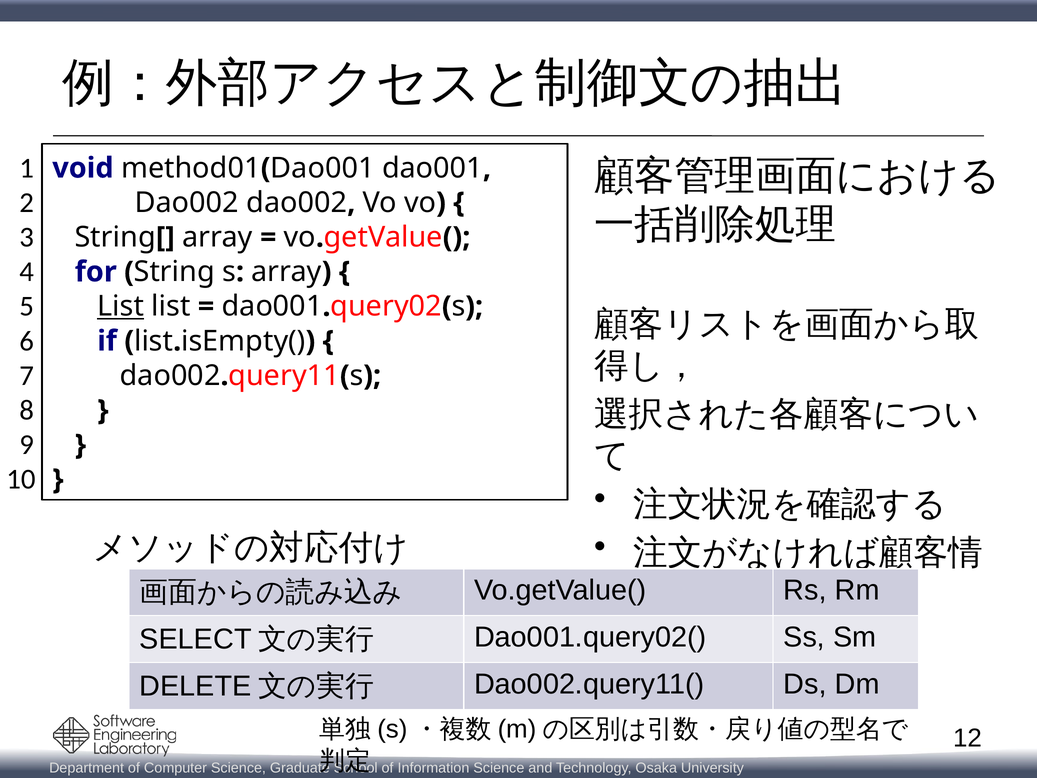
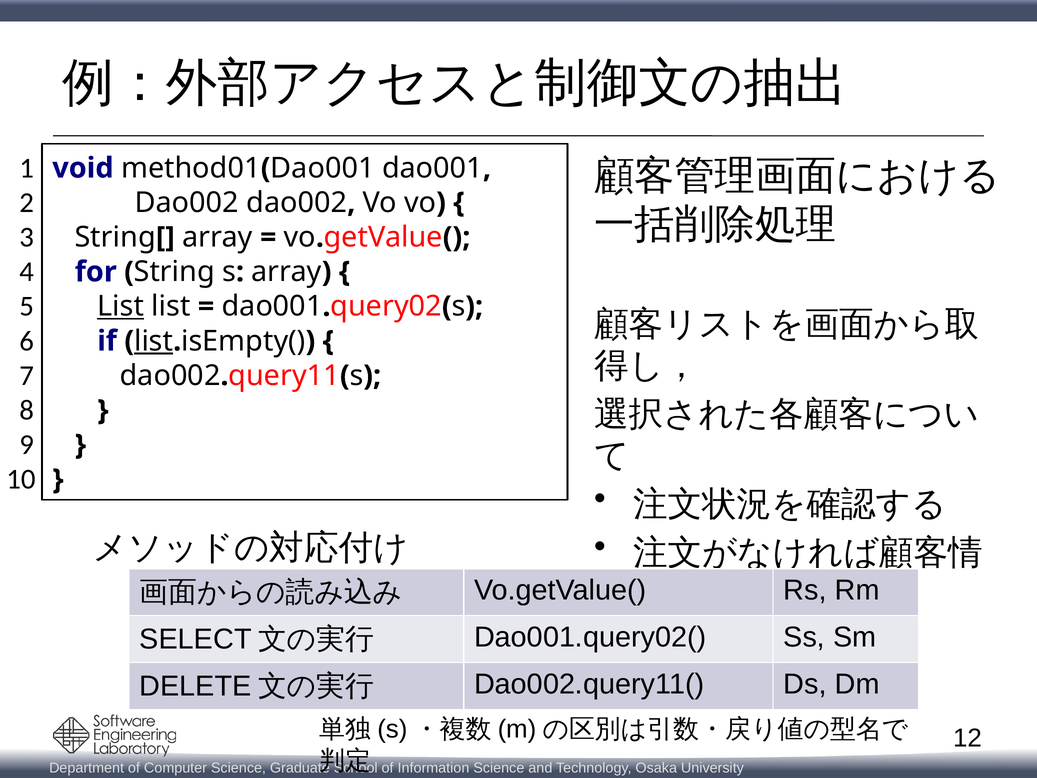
list at (154, 341) underline: none -> present
